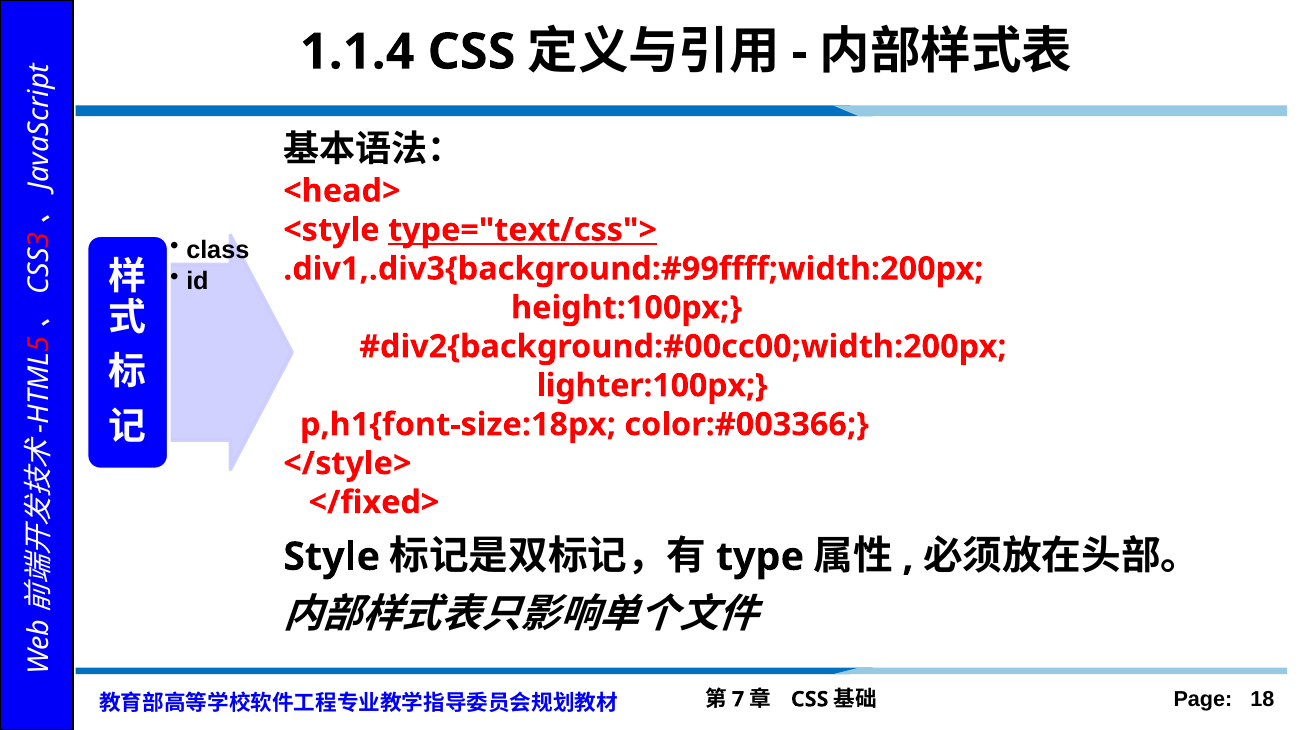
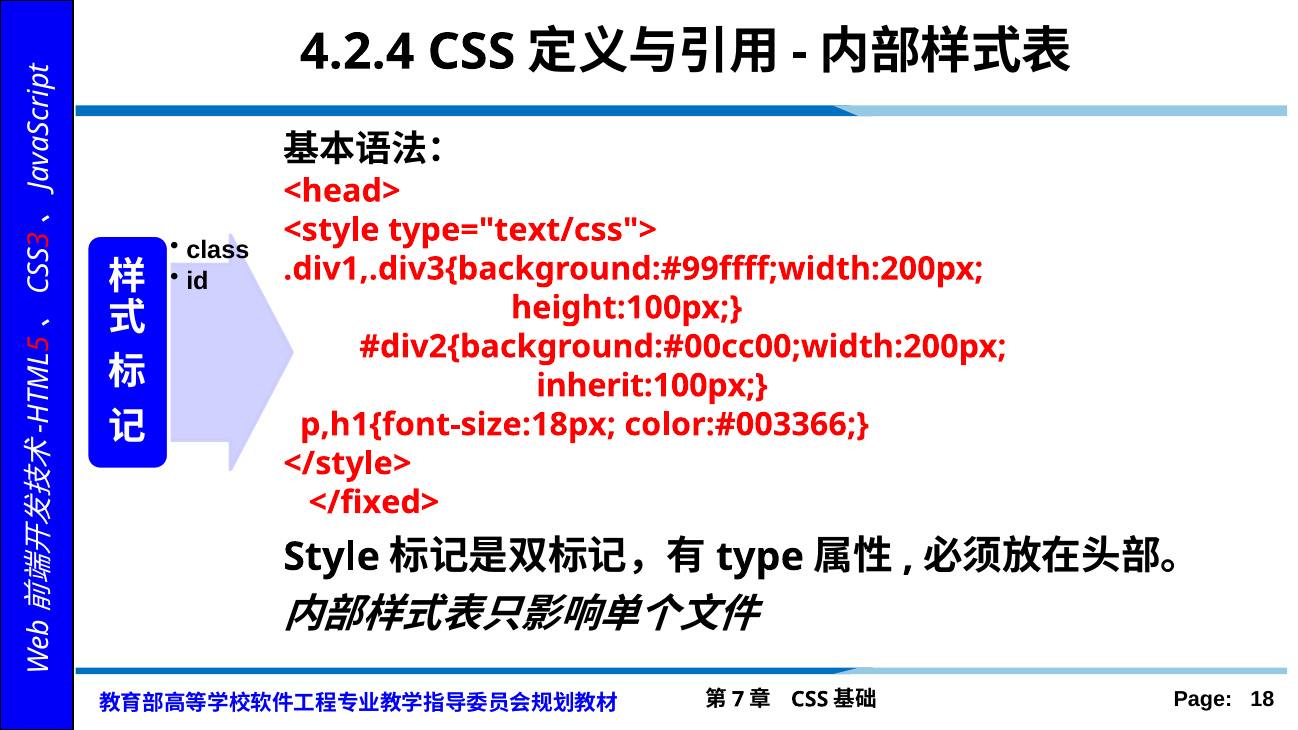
1.1.4: 1.1.4 -> 4.2.4
type="text/css"> underline: present -> none
lighter:100px: lighter:100px -> inherit:100px
